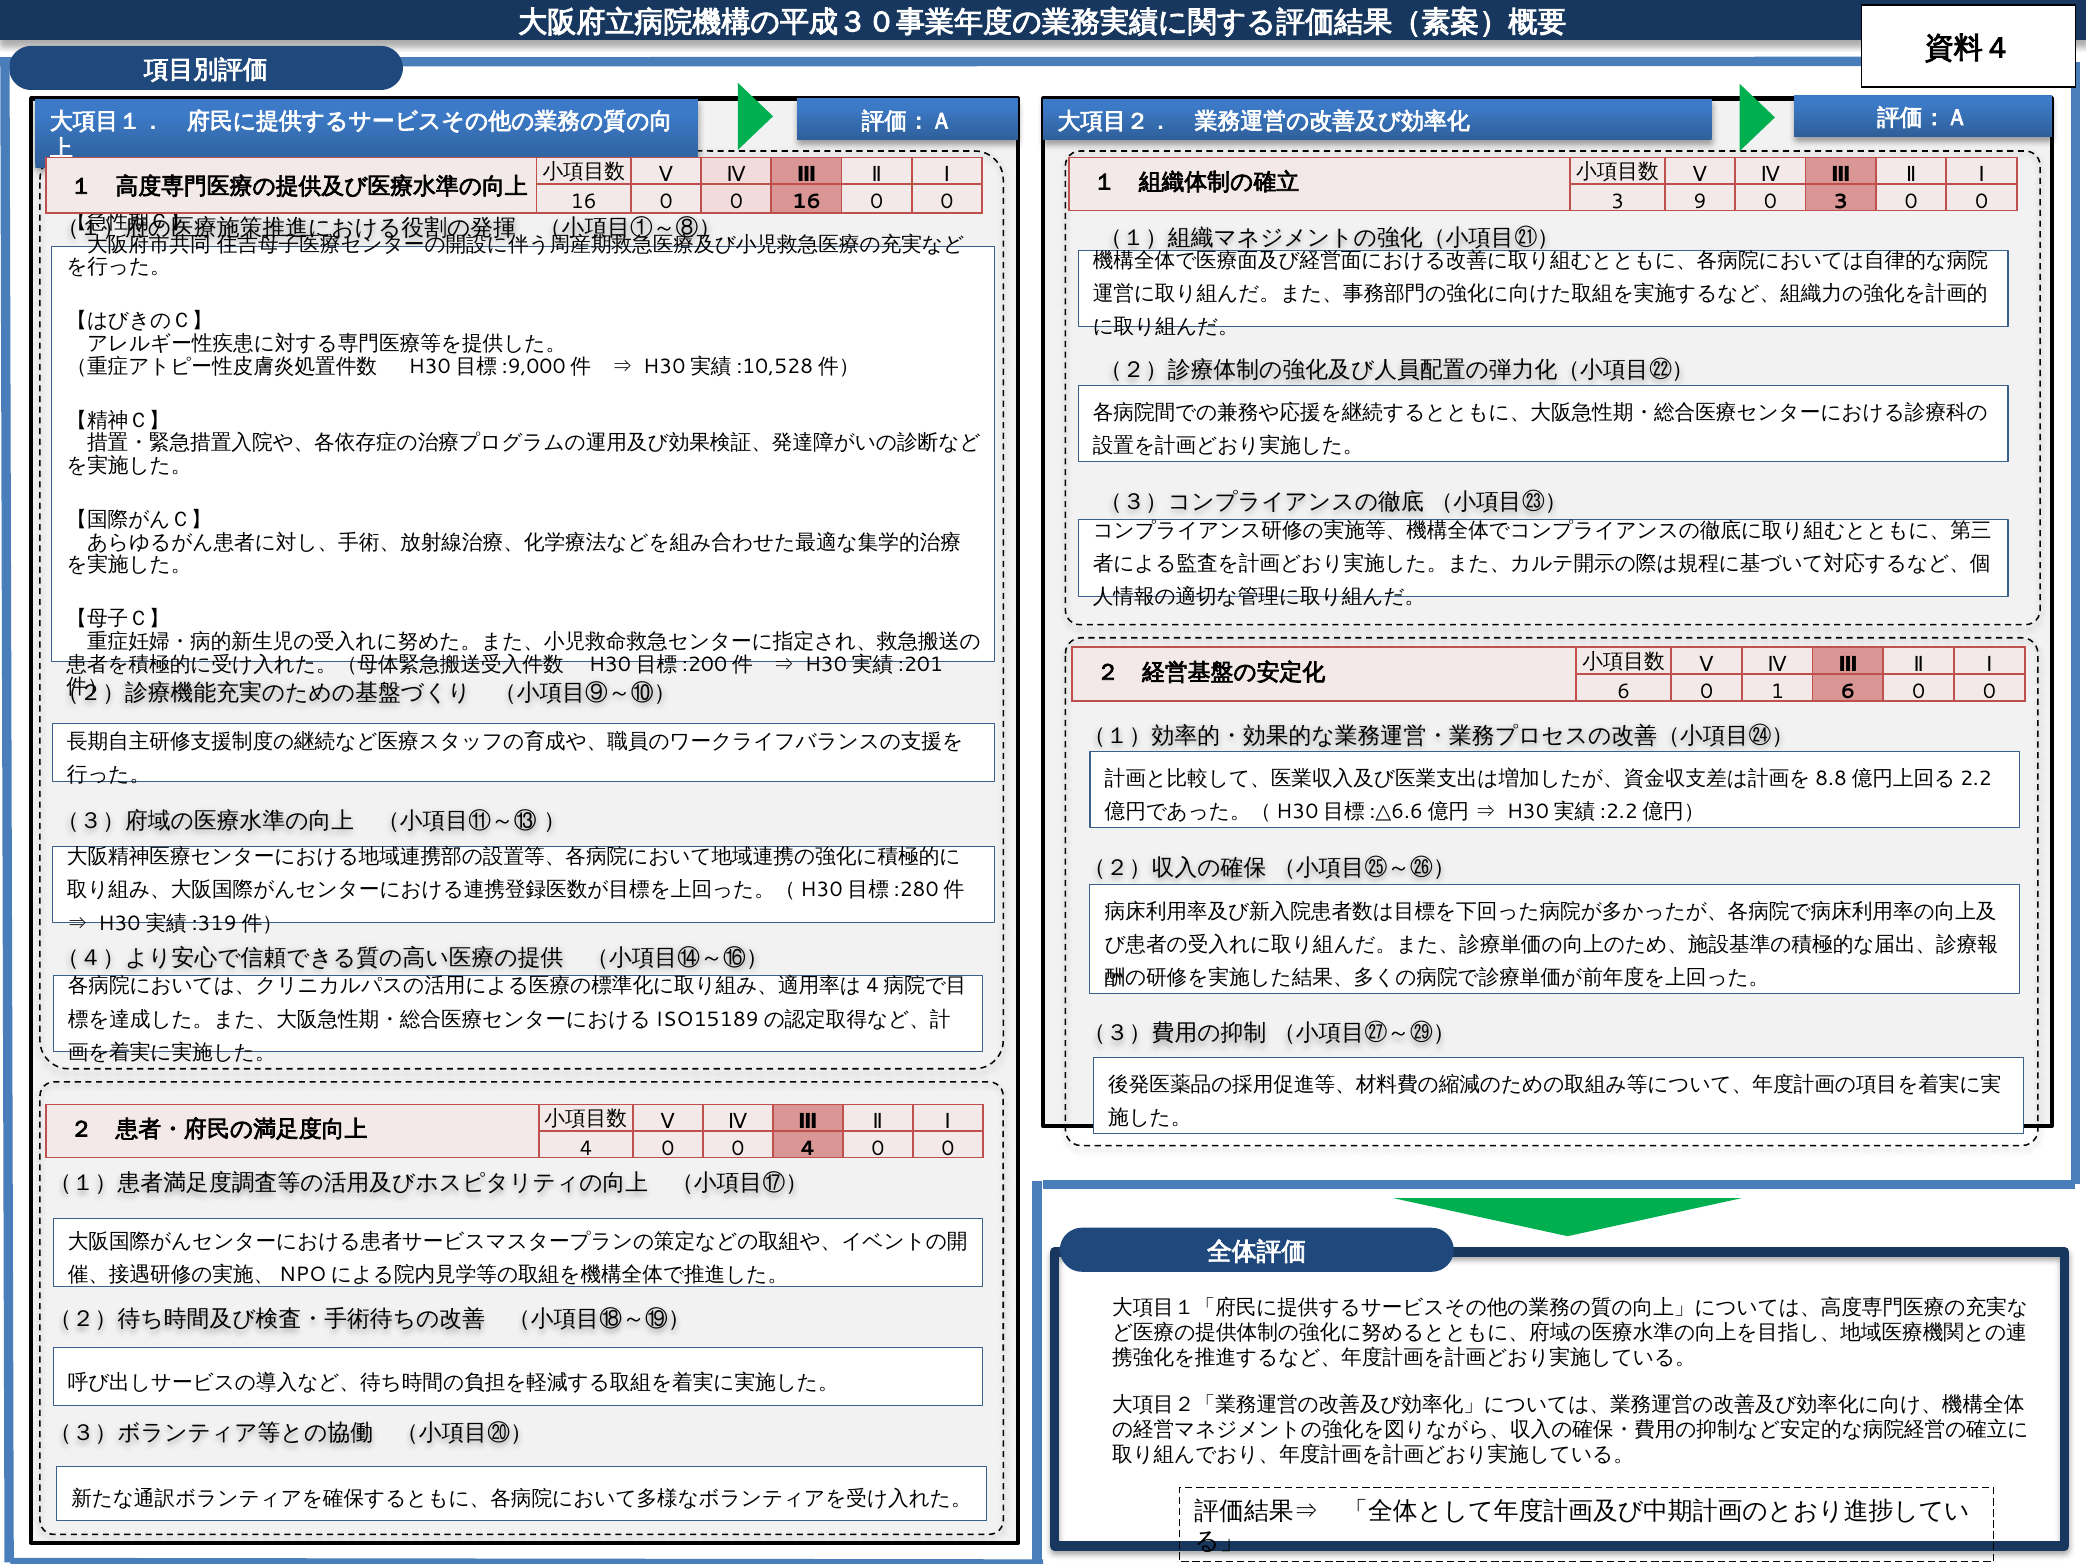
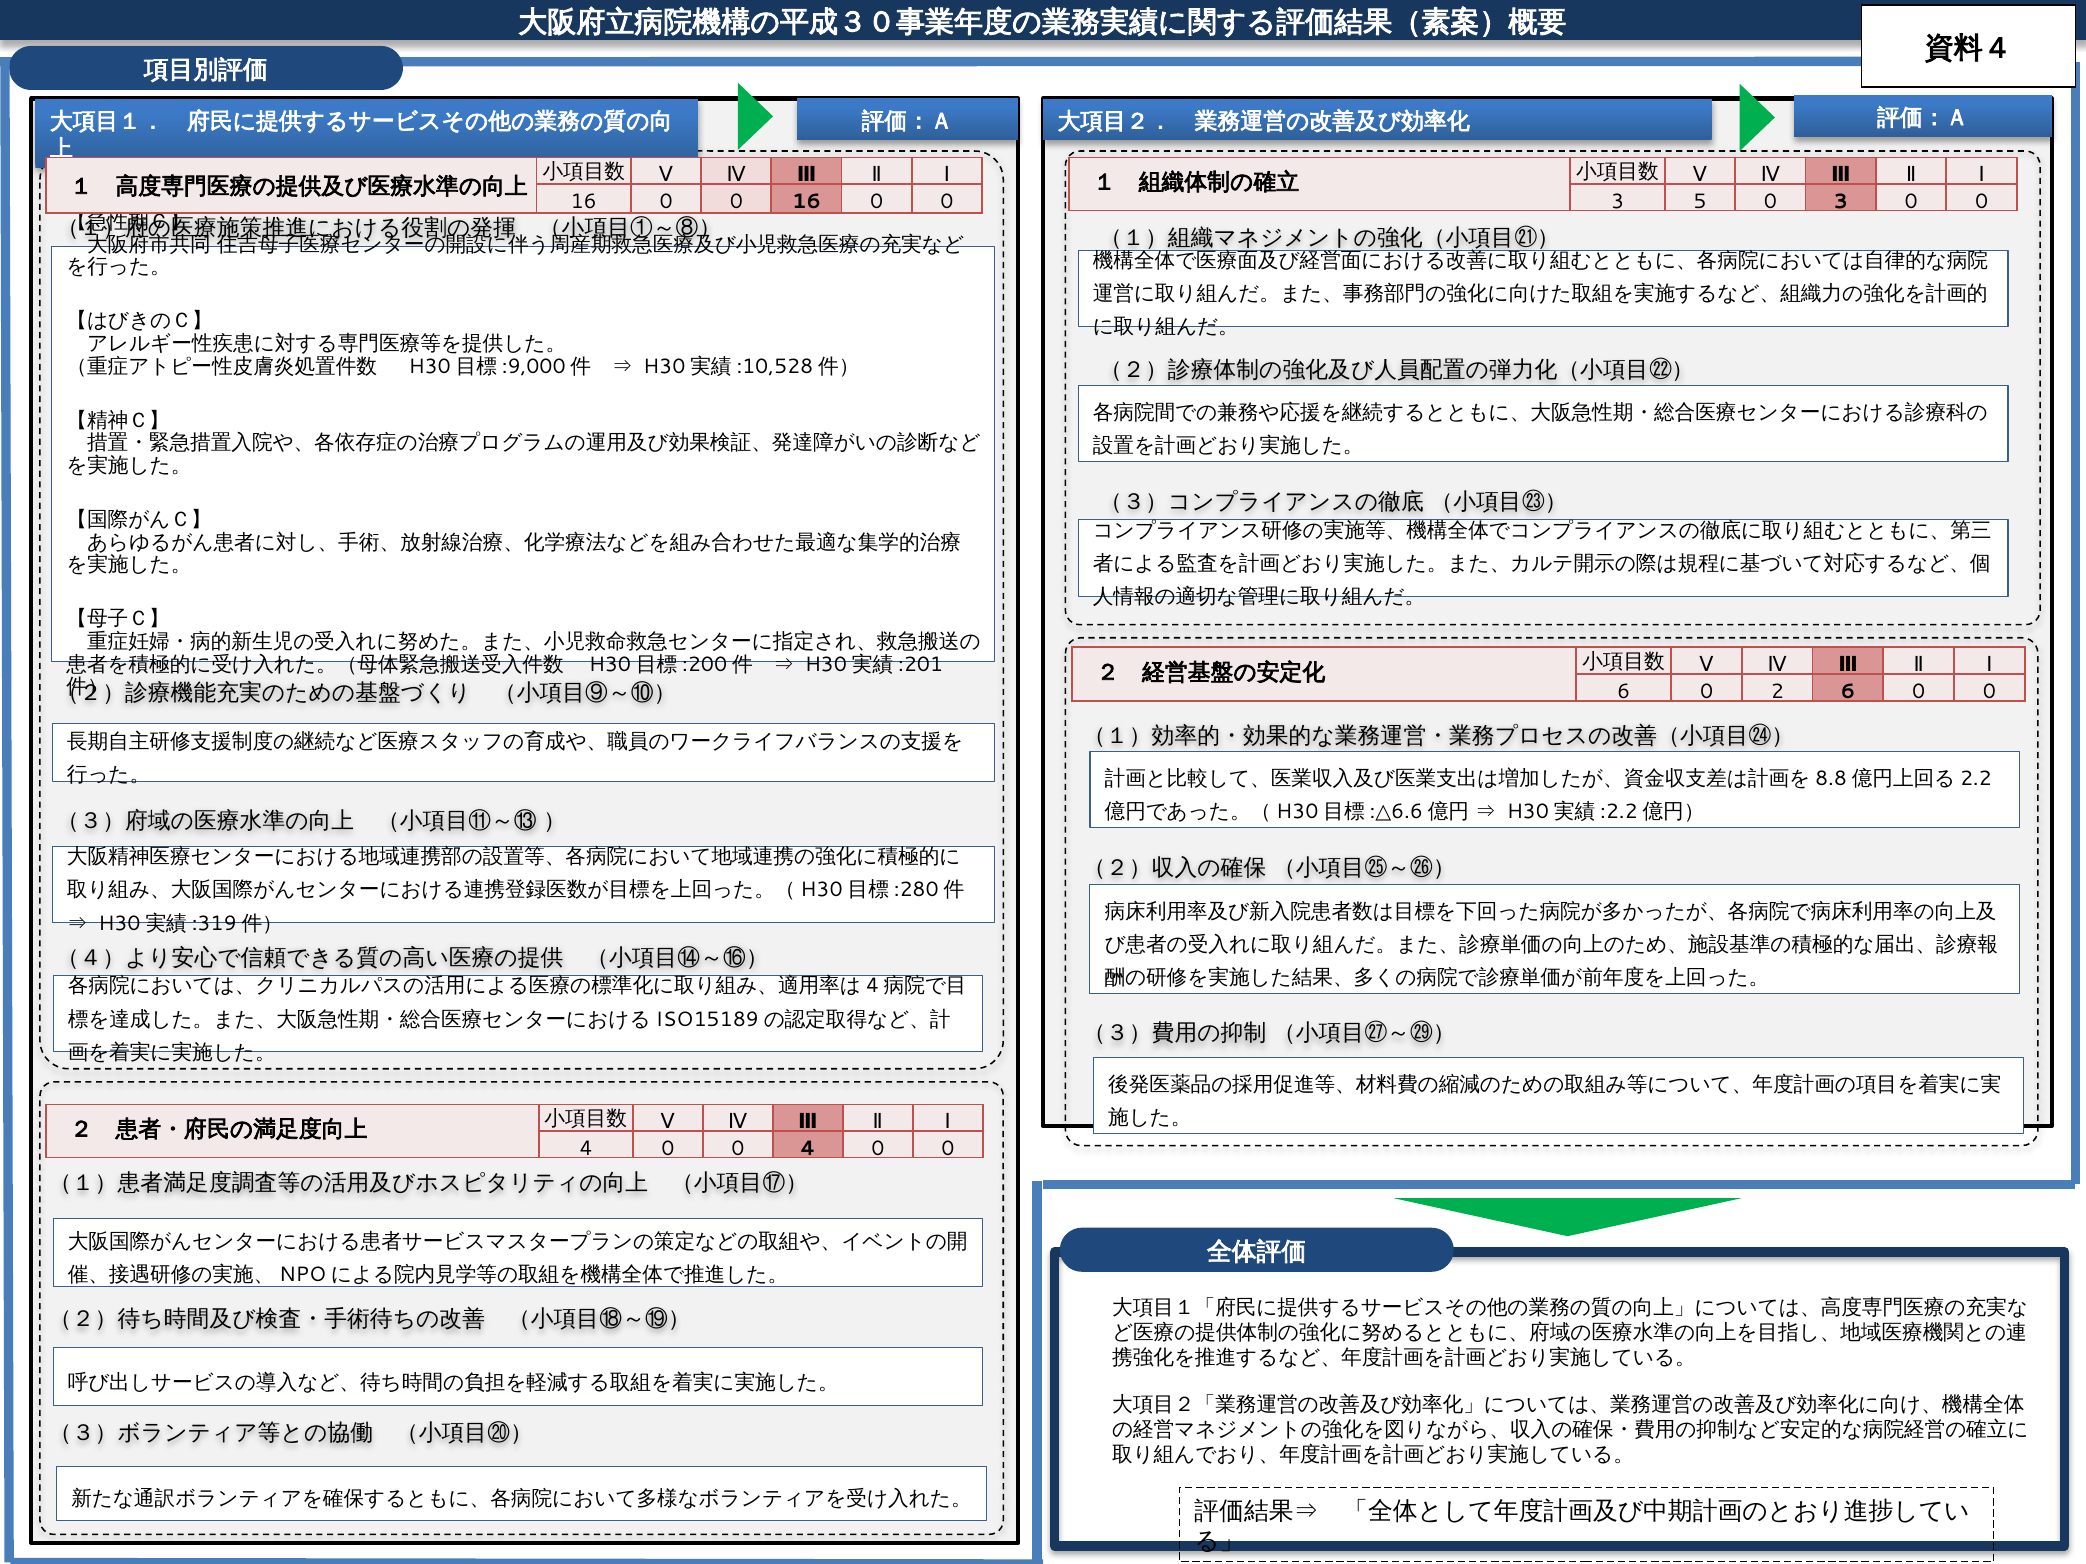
9: 9 -> 5
1: 1 -> 2
